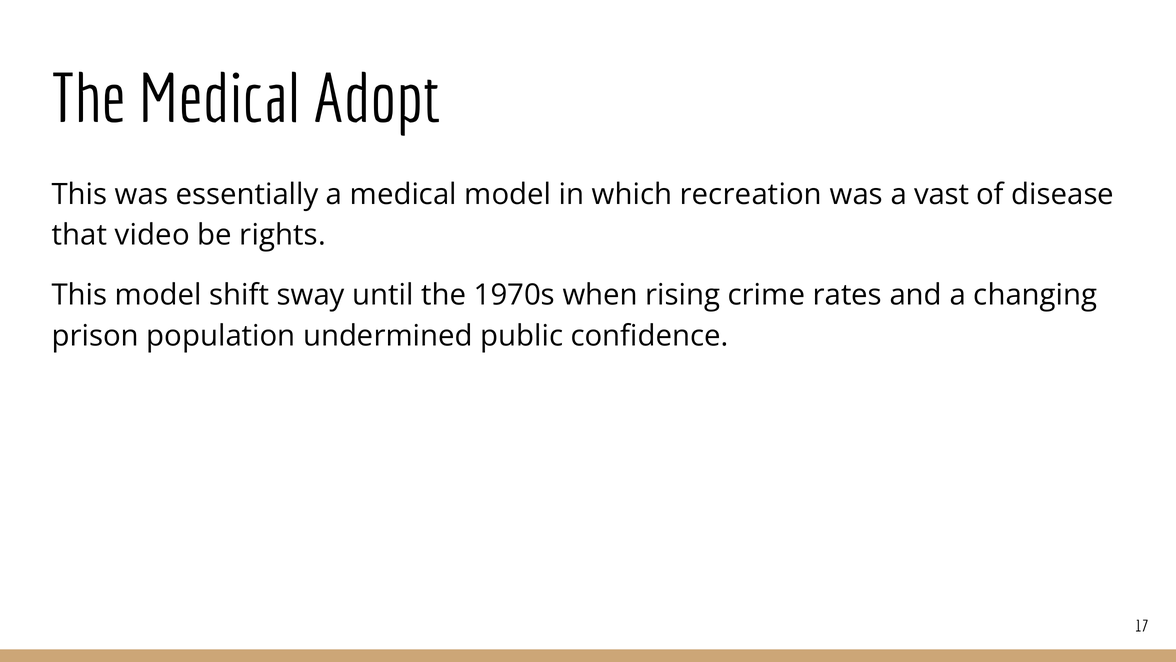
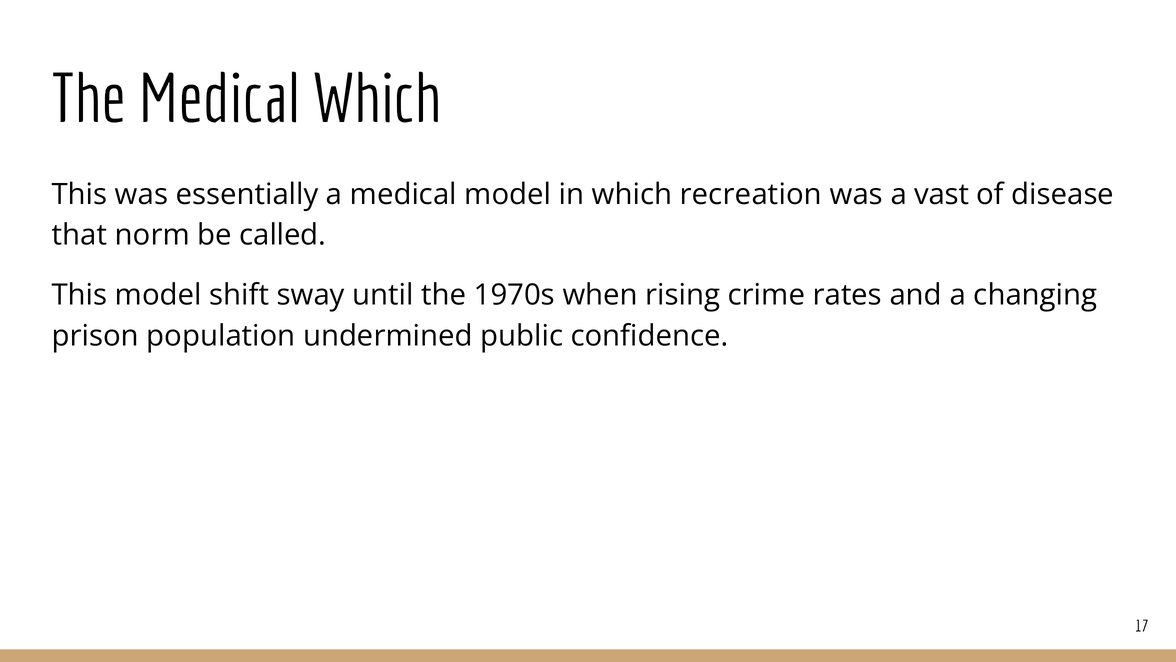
Medical Adopt: Adopt -> Which
video: video -> norm
rights: rights -> called
